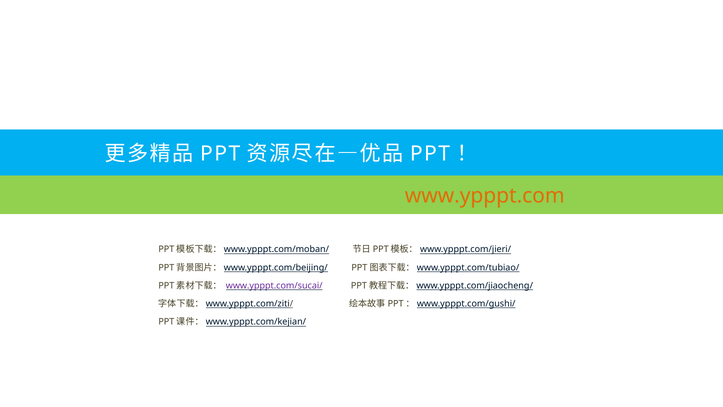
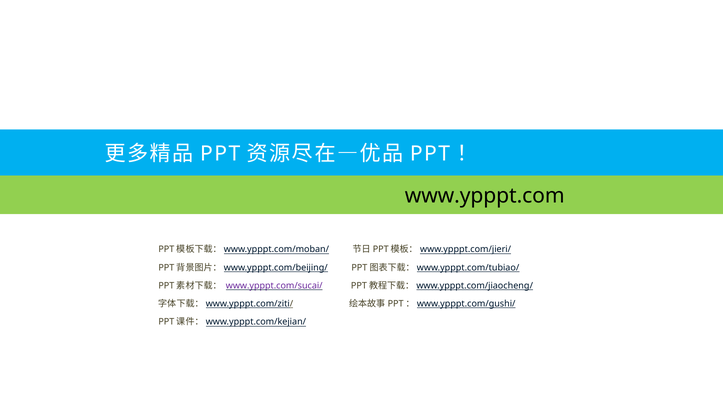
www.ypppt.com colour: orange -> black
